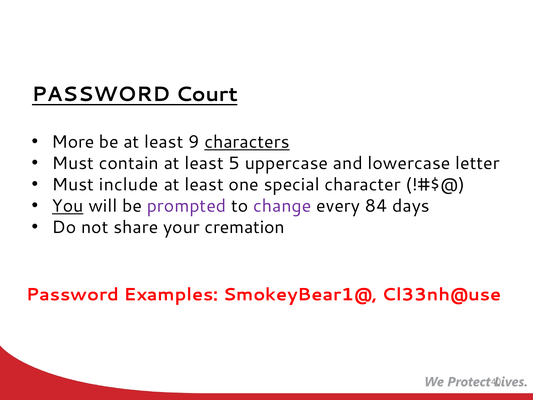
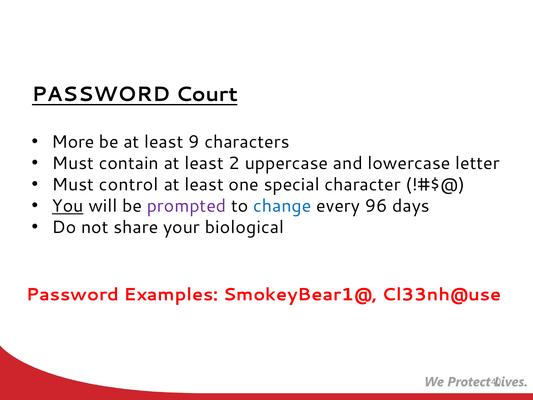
characters underline: present -> none
5: 5 -> 2
include: include -> control
change colour: purple -> blue
84: 84 -> 96
cremation: cremation -> biological
